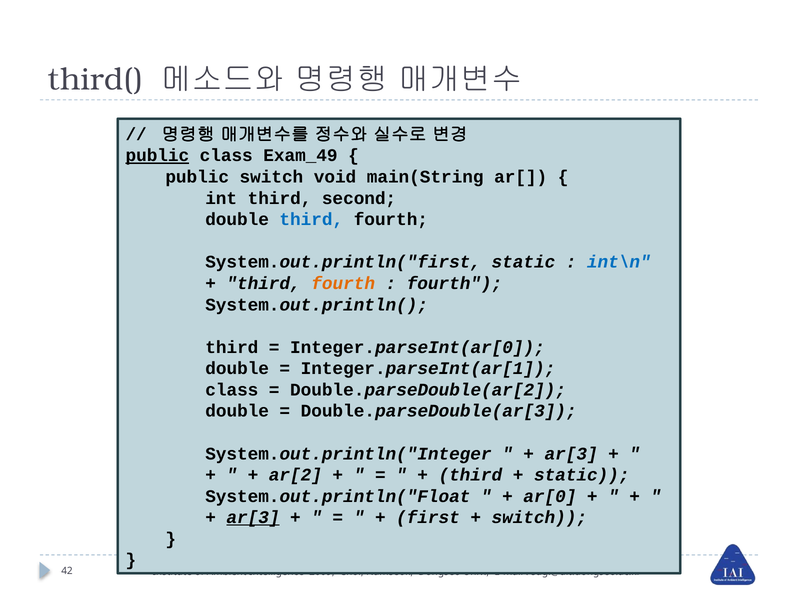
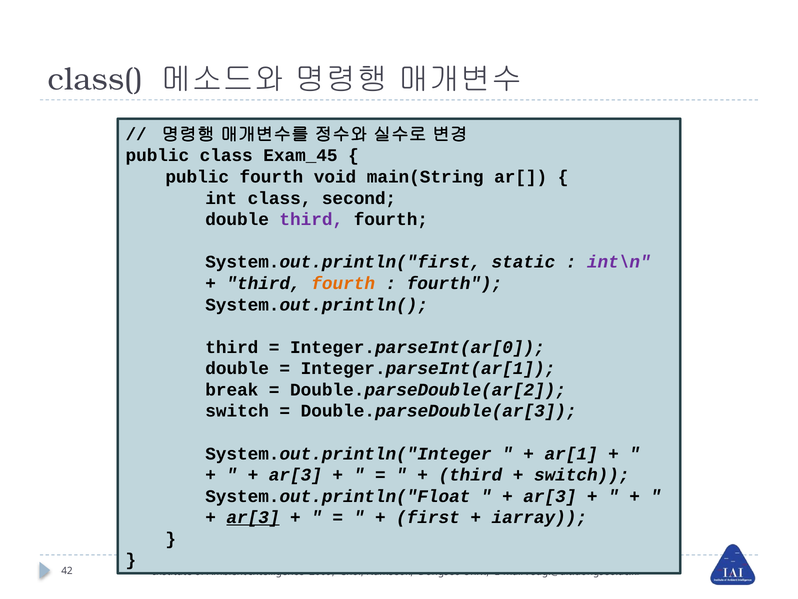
third(: third( -> class(
public at (157, 156) underline: present -> none
Exam_49: Exam_49 -> Exam_45
public switch: switch -> fourth
int third: third -> class
third at (311, 219) colour: blue -> purple
int\n colour: blue -> purple
class at (232, 389): class -> break
double at (237, 411): double -> switch
ar[3 at (571, 453): ar[3 -> ar[1
ar[2 at (295, 475): ar[2 -> ar[3
static at (582, 475): static -> switch
ar[0 at (550, 496): ar[0 -> ar[3
switch at (539, 517): switch -> iarray
